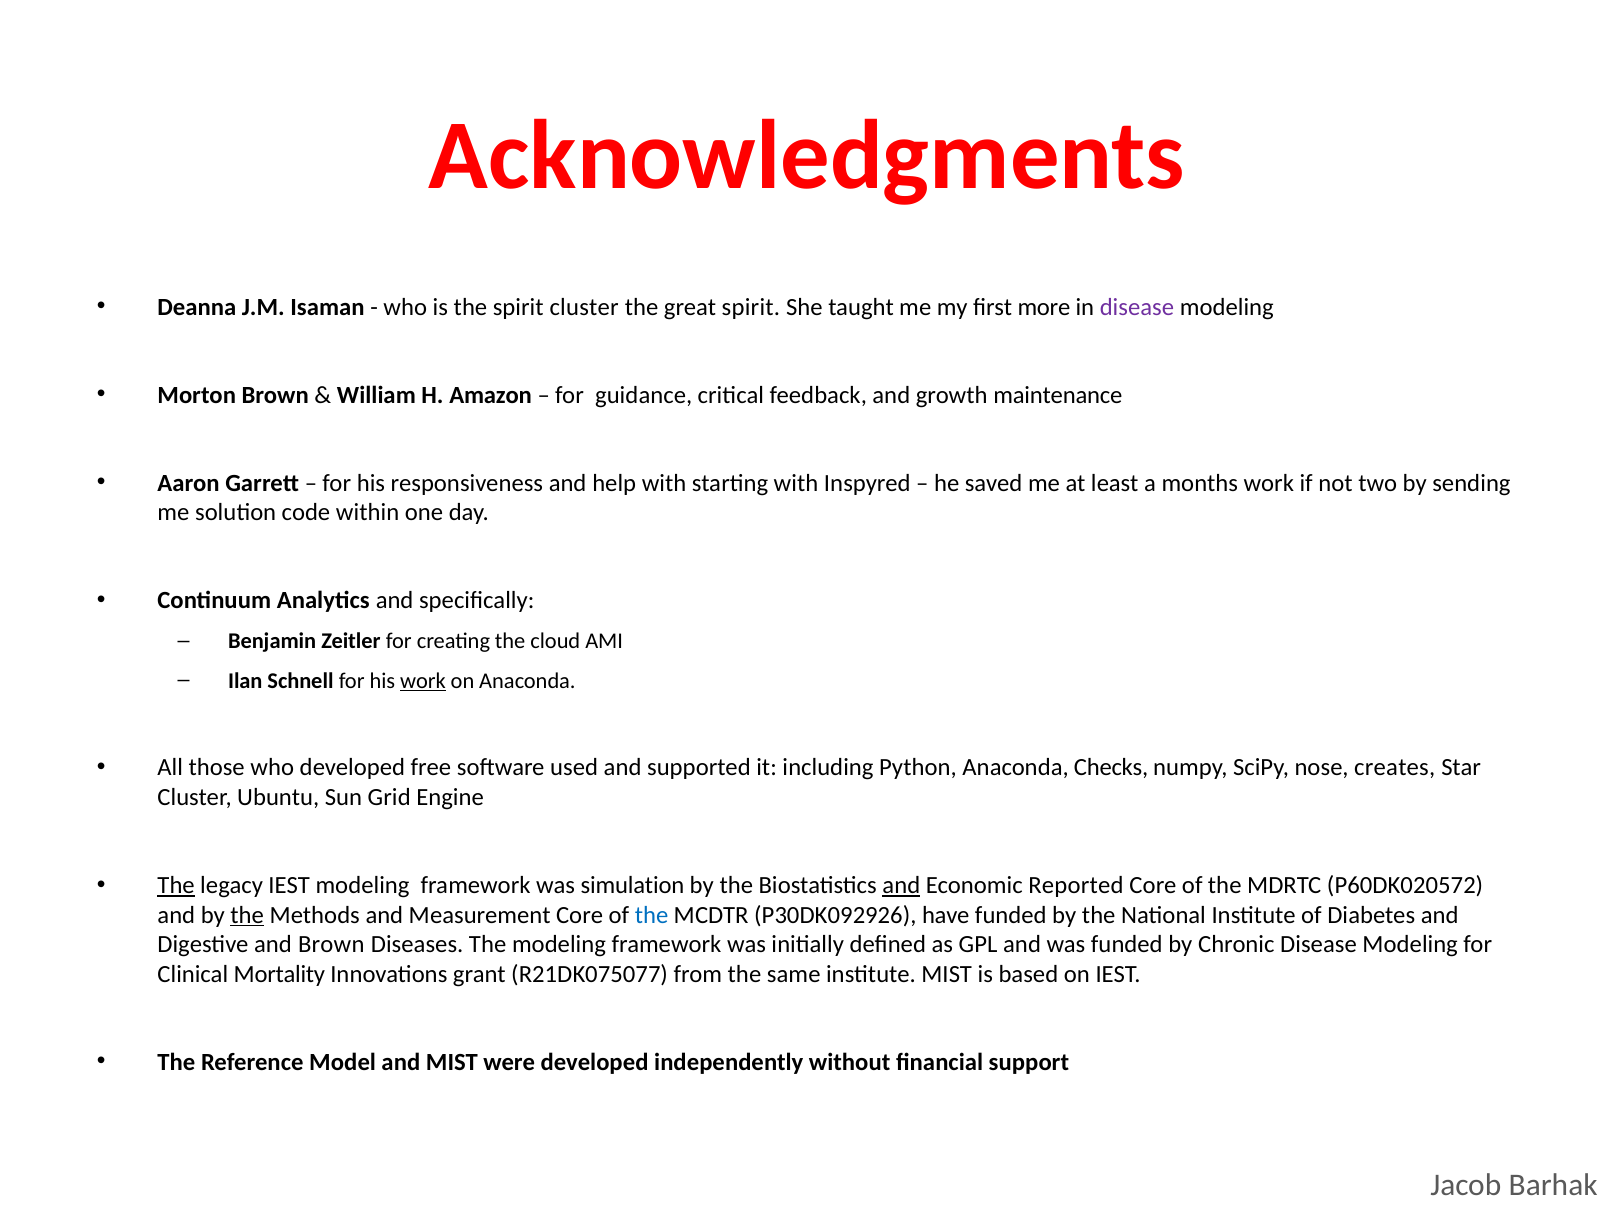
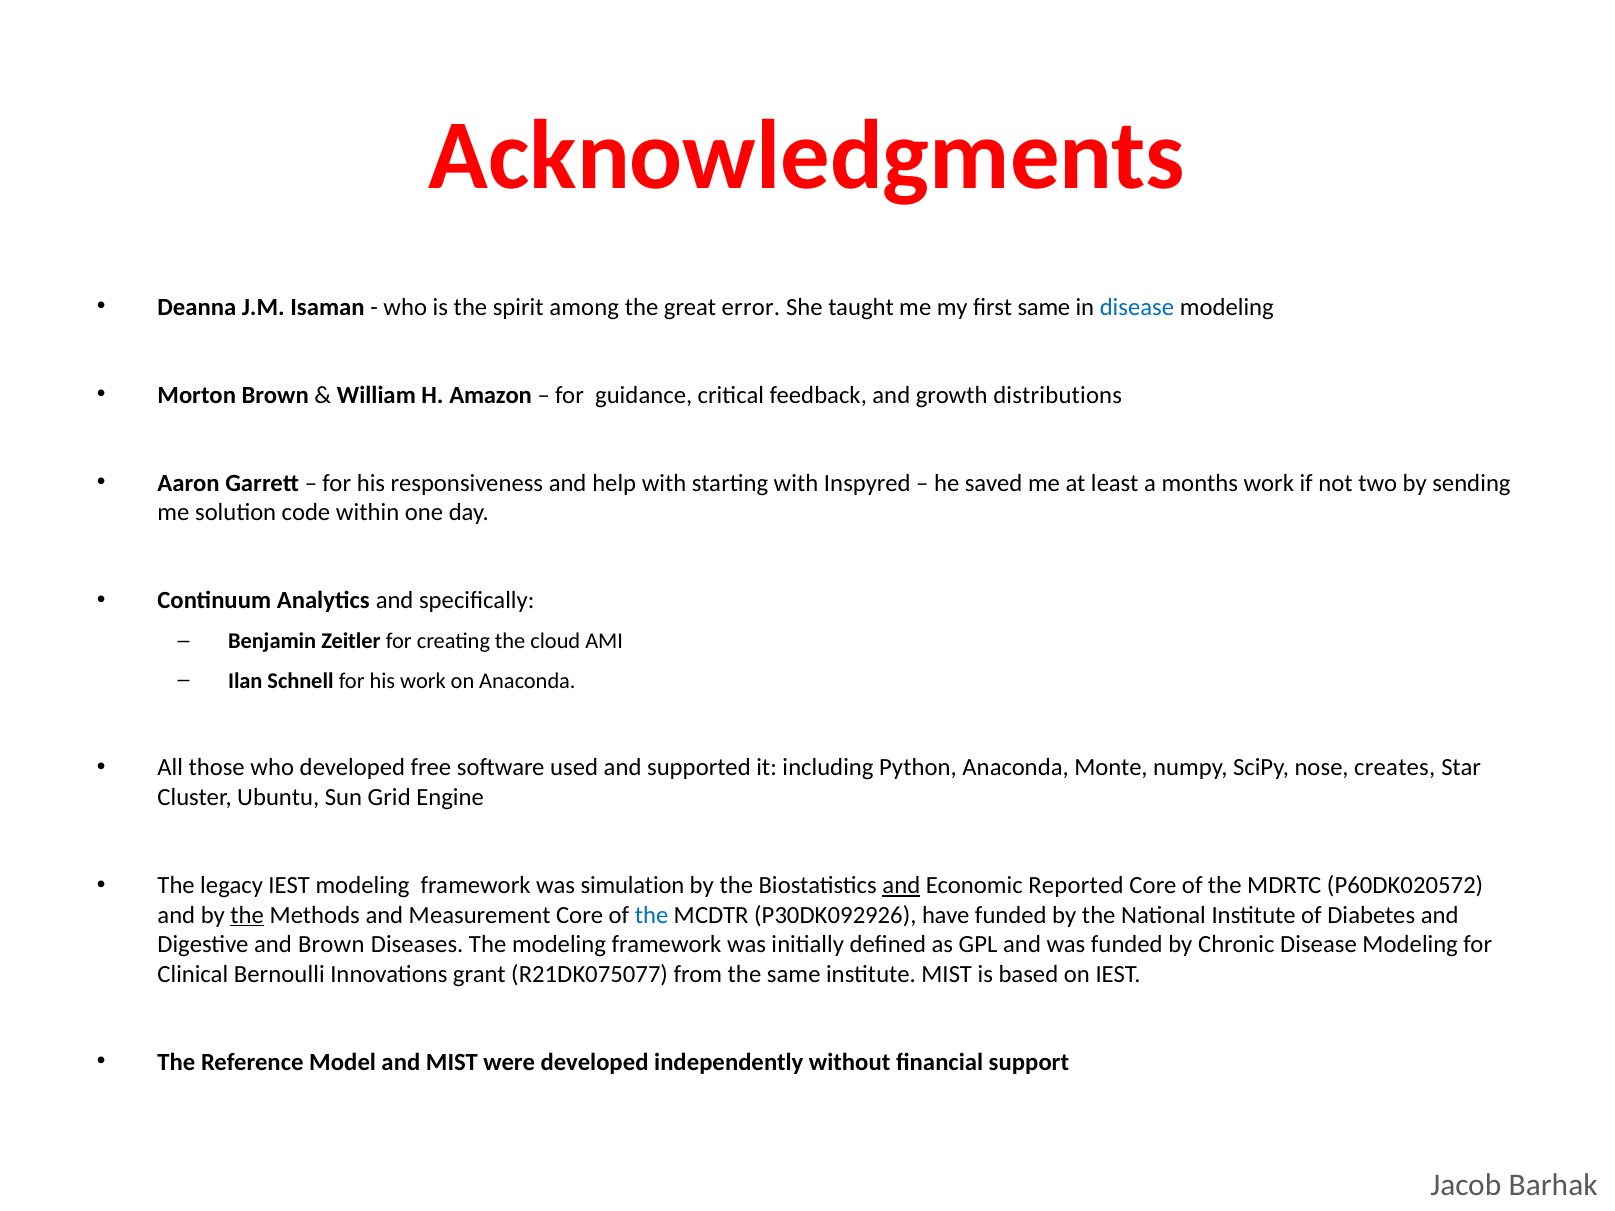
spirit cluster: cluster -> among
great spirit: spirit -> error
first more: more -> same
disease at (1137, 307) colour: purple -> blue
maintenance: maintenance -> distributions
work at (423, 681) underline: present -> none
Checks: Checks -> Monte
The at (176, 886) underline: present -> none
Mortality: Mortality -> Bernoulli
